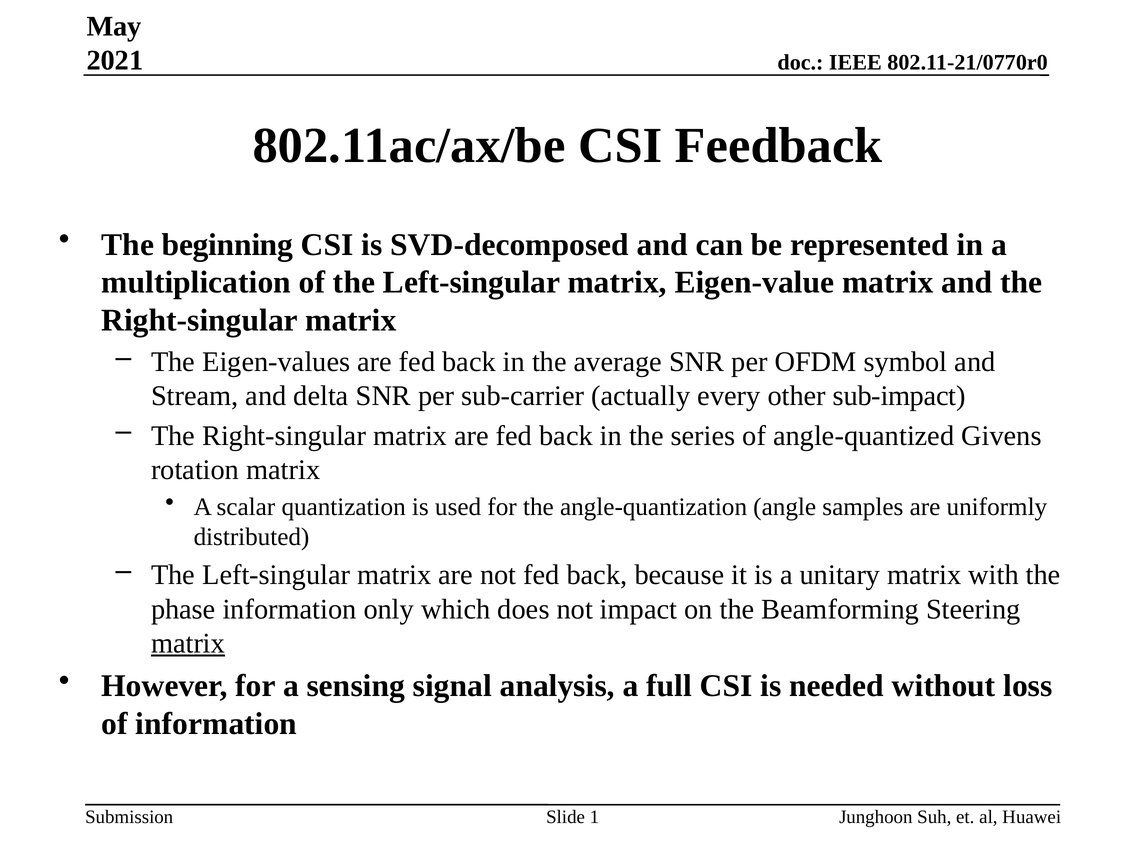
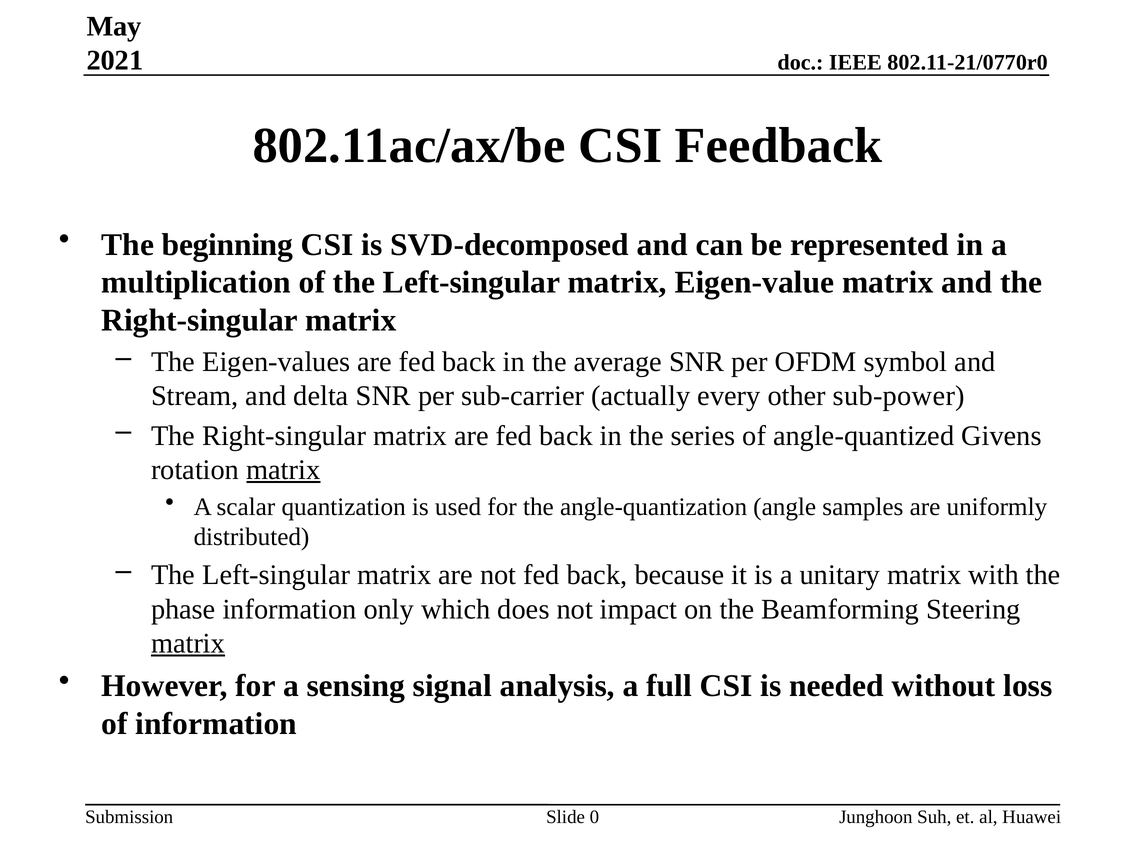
sub-impact: sub-impact -> sub-power
matrix at (283, 470) underline: none -> present
1: 1 -> 0
